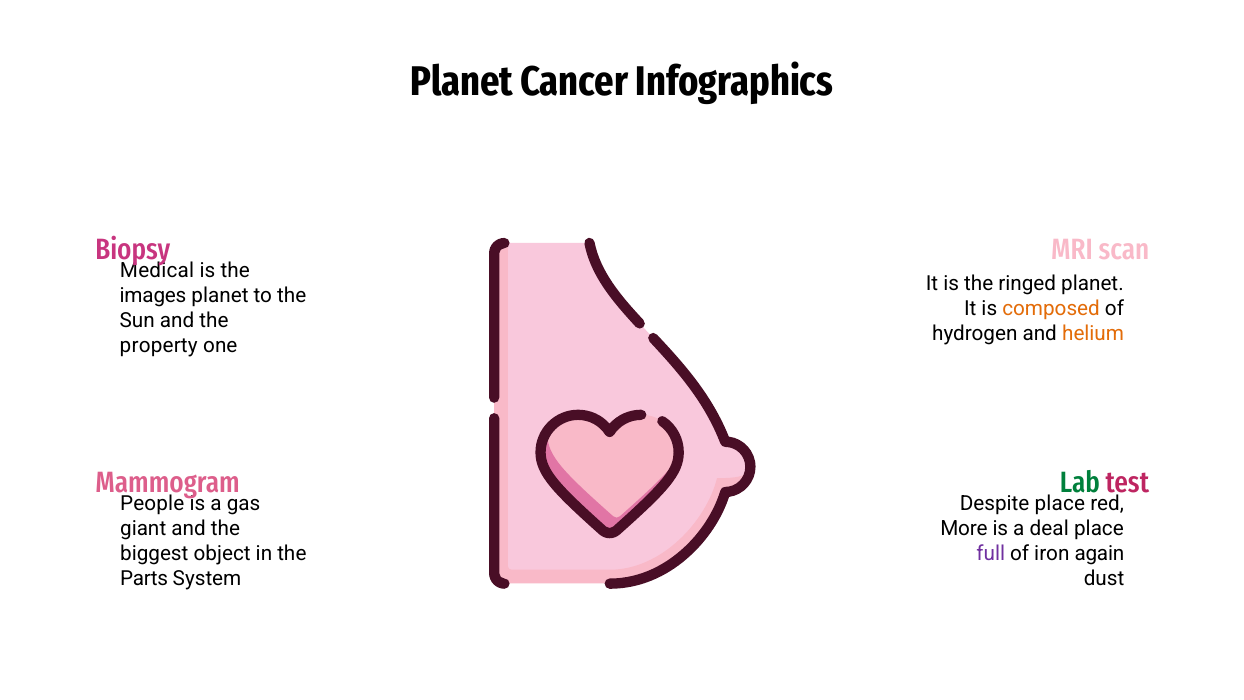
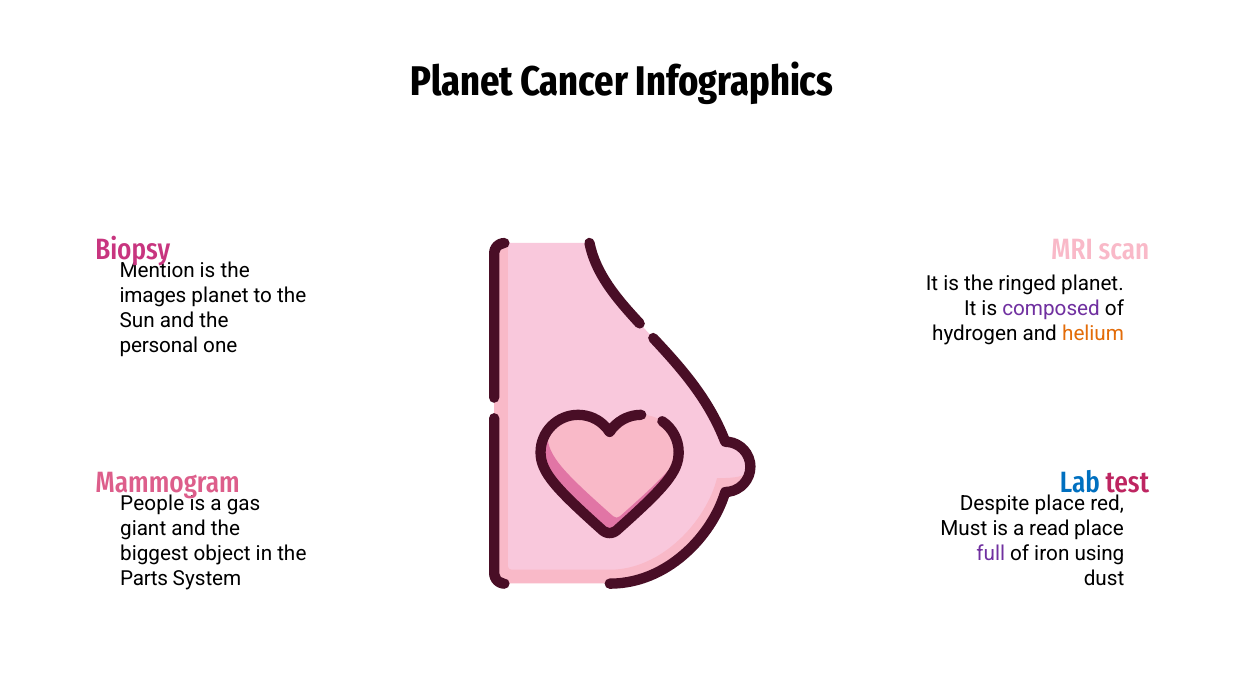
Medical: Medical -> Mention
composed colour: orange -> purple
property: property -> personal
Lab colour: green -> blue
More: More -> Must
deal: deal -> read
again: again -> using
